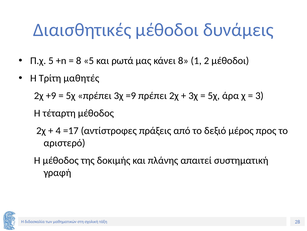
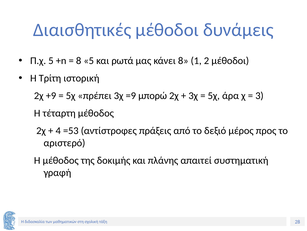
μαθητές: μαθητές -> ιστορική
=9 πρέπει: πρέπει -> μπορώ
=17: =17 -> =53
